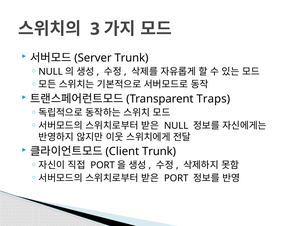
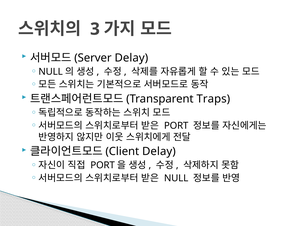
Trunk at (131, 58): Trunk -> Delay
NULL at (176, 125): NULL -> PORT
Trunk at (159, 151): Trunk -> Delay
PORT at (176, 178): PORT -> NULL
